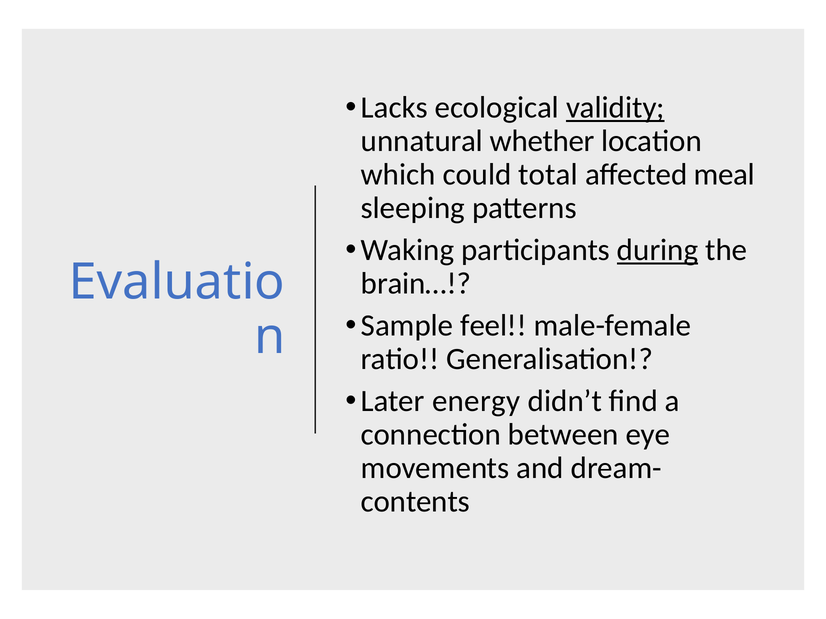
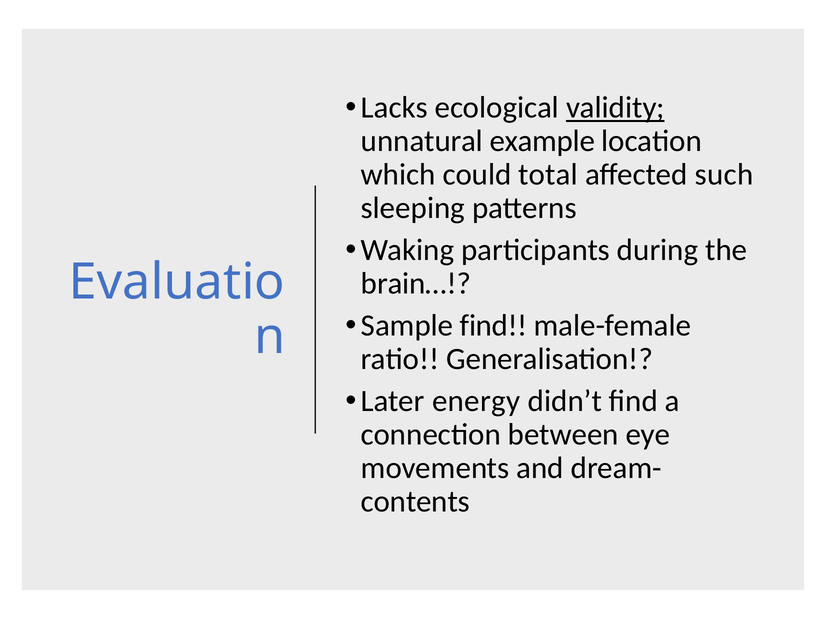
whether: whether -> example
meal: meal -> such
during underline: present -> none
Sample feel: feel -> find
